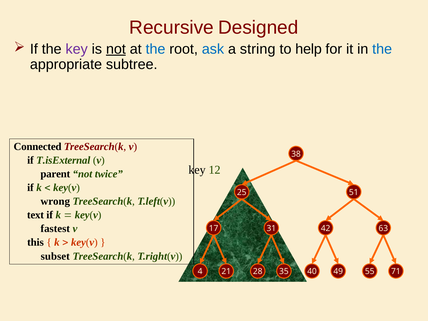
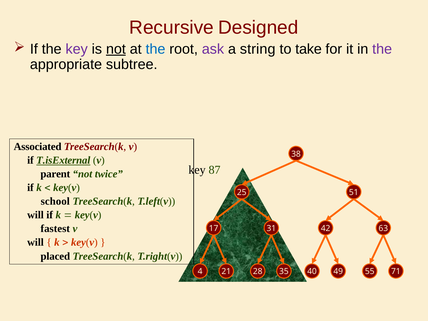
ask colour: blue -> purple
help: help -> take
the at (382, 49) colour: blue -> purple
Connected: Connected -> Associated
T.isExternal underline: none -> present
12: 12 -> 87
wrong: wrong -> school
text at (36, 215): text -> will
this at (35, 242): this -> will
subset: subset -> placed
